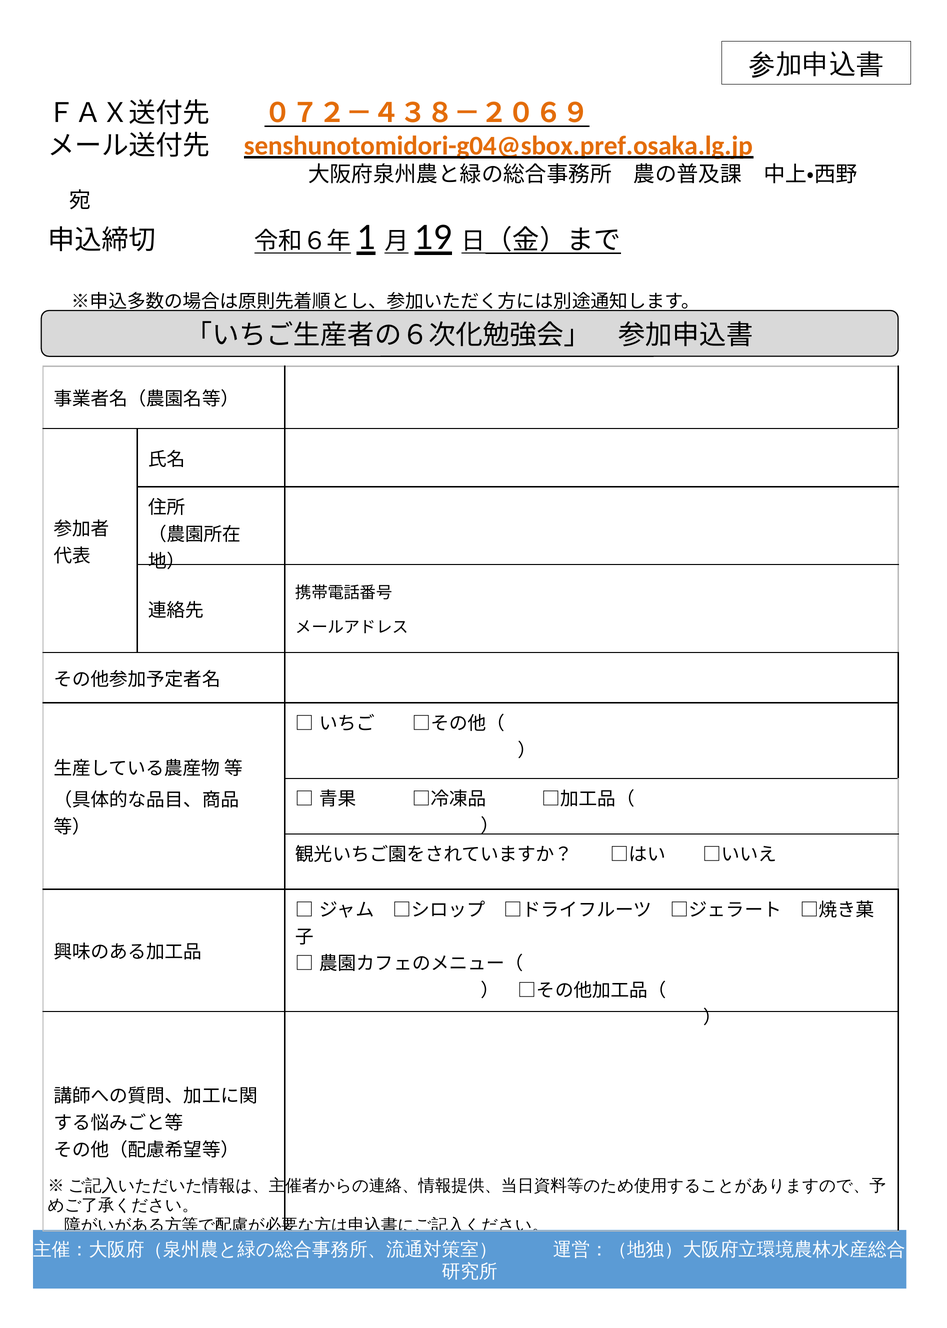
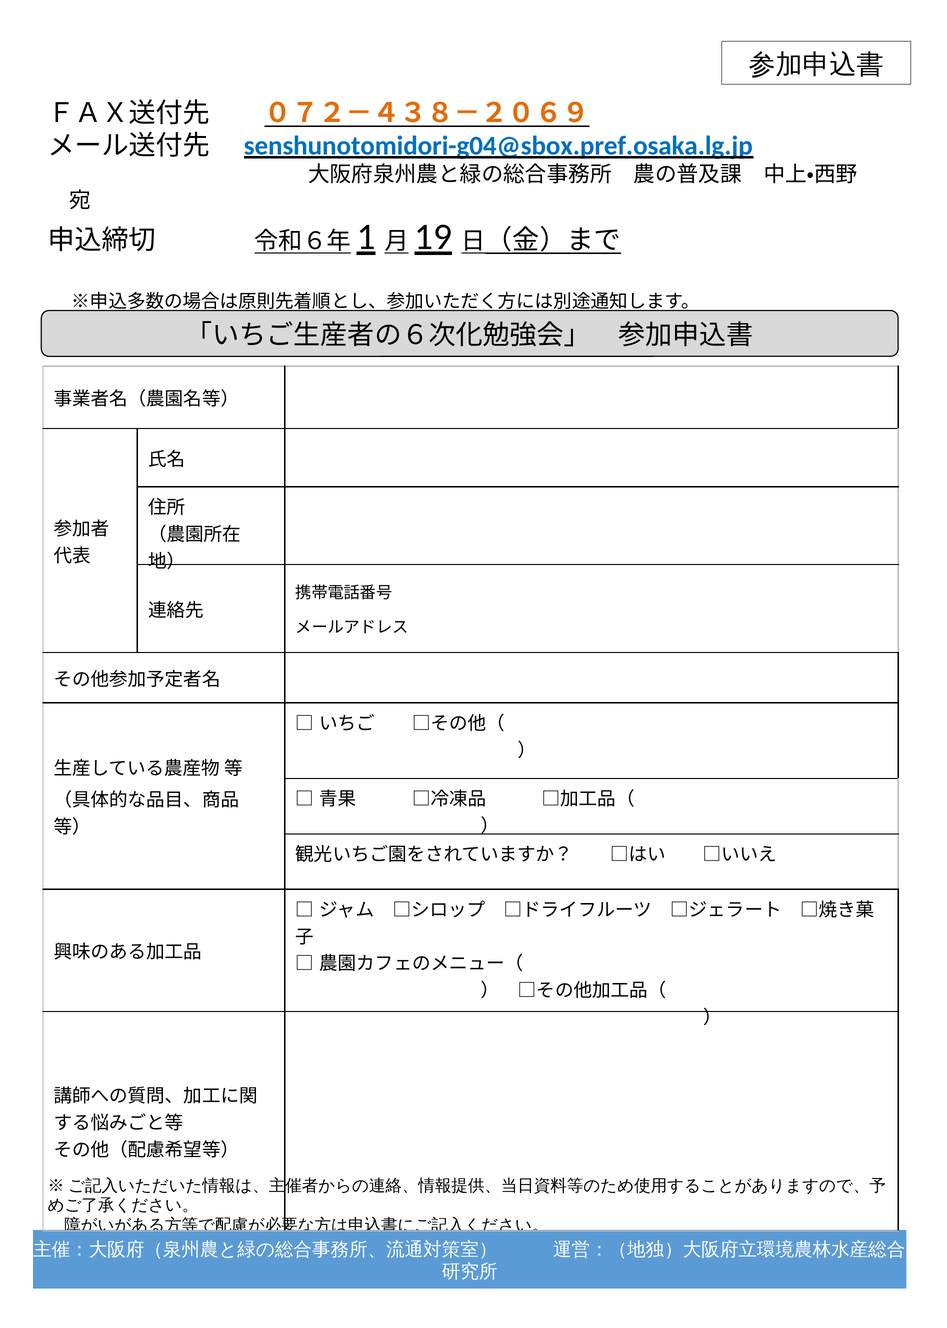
senshunotomidori-g04@sbox.pref.osaka.lg.jp colour: orange -> blue
